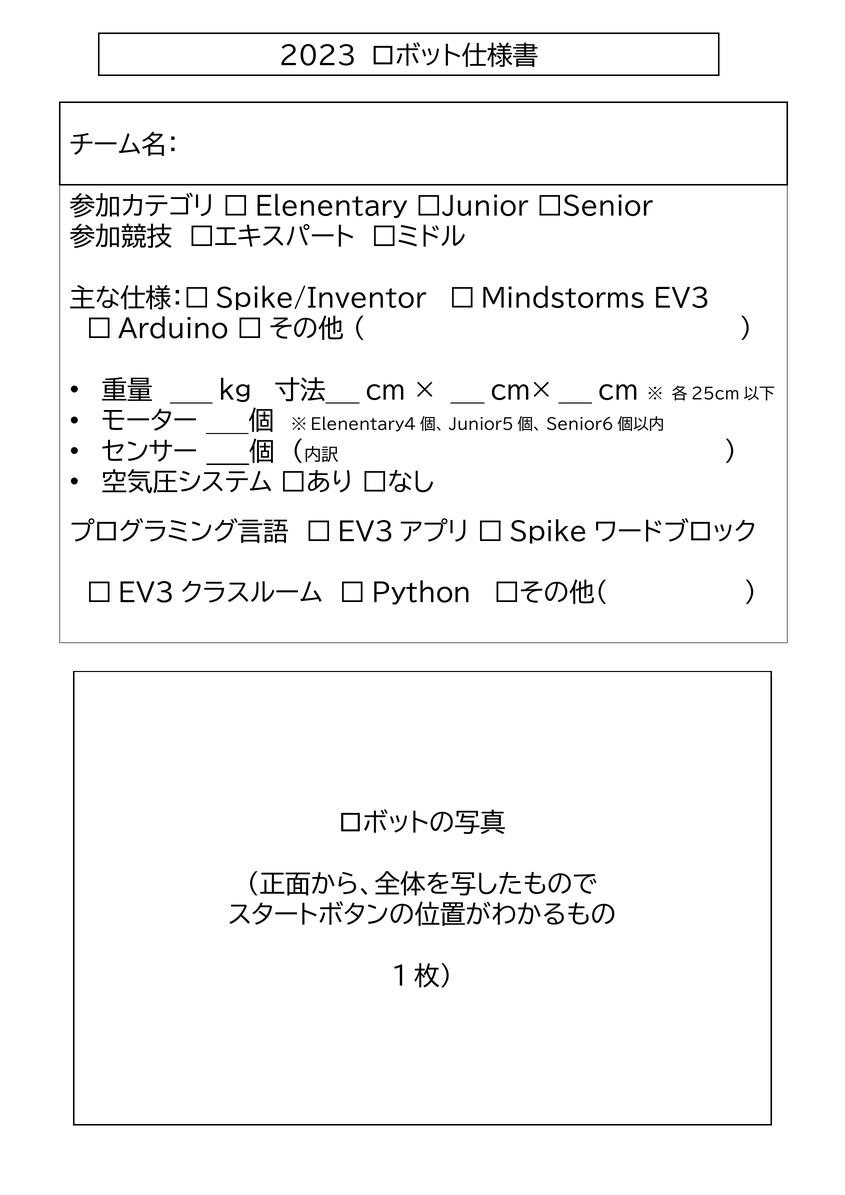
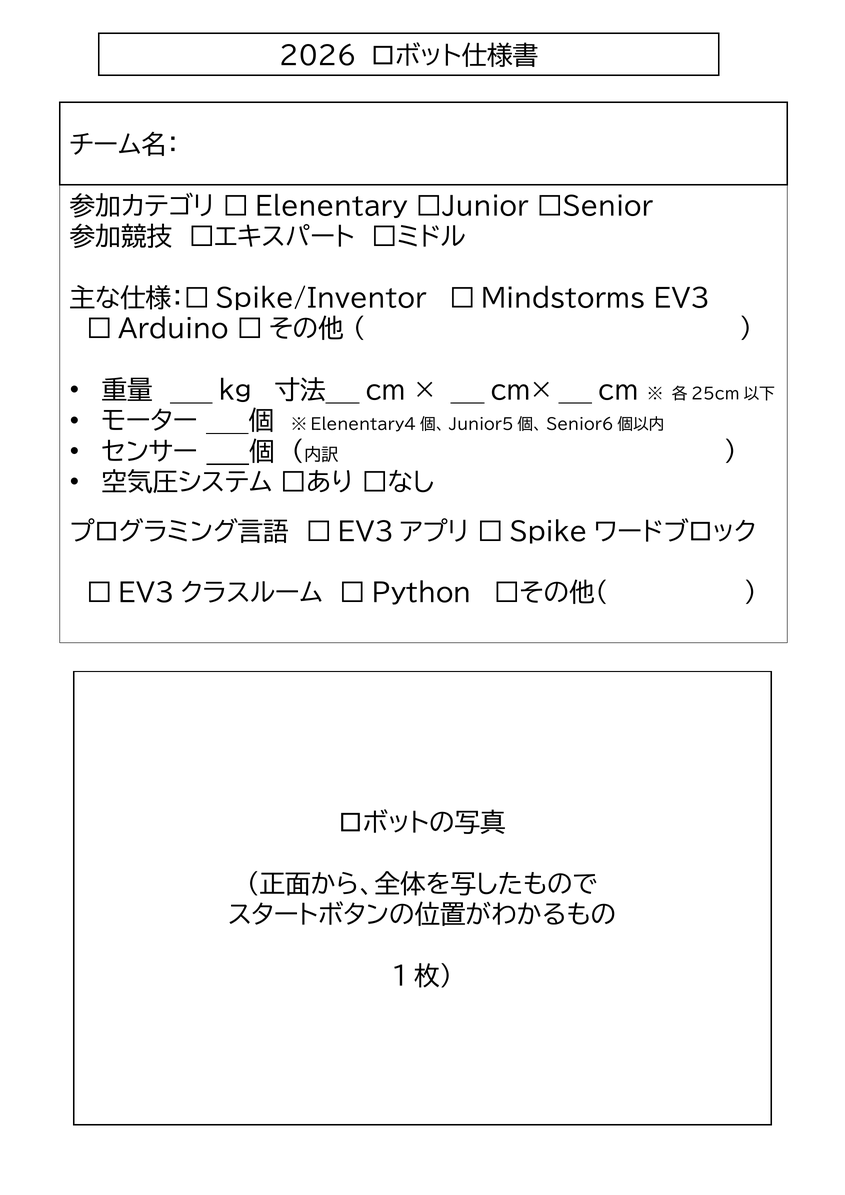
2023: 2023 -> 2026
